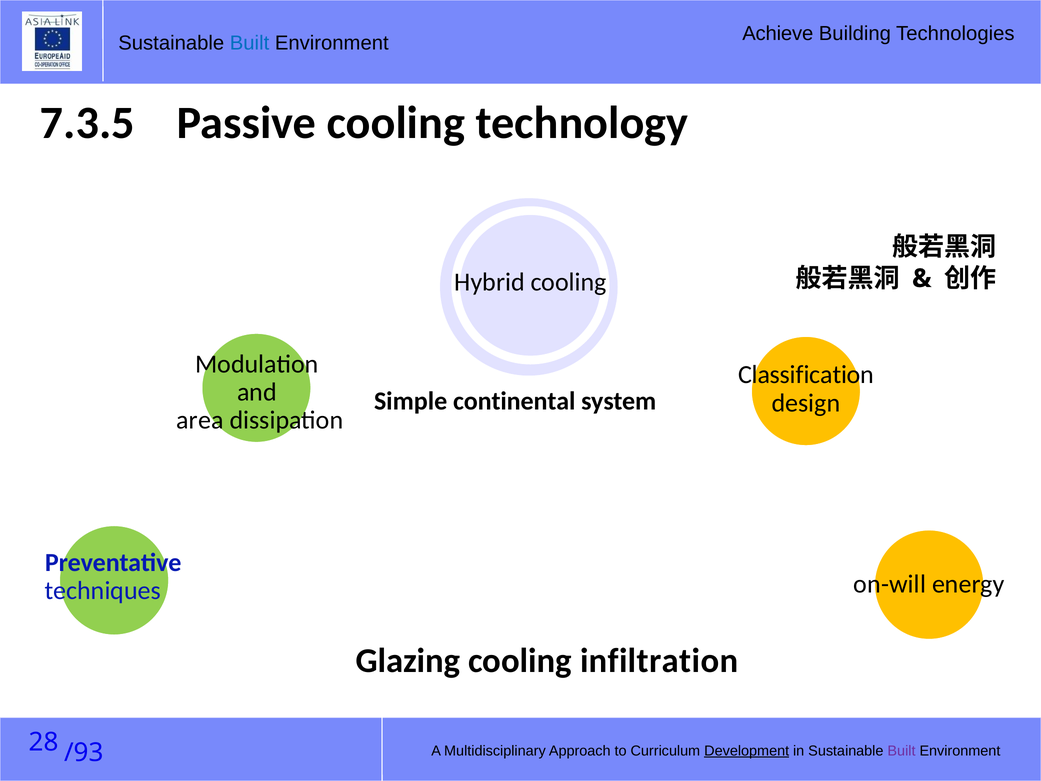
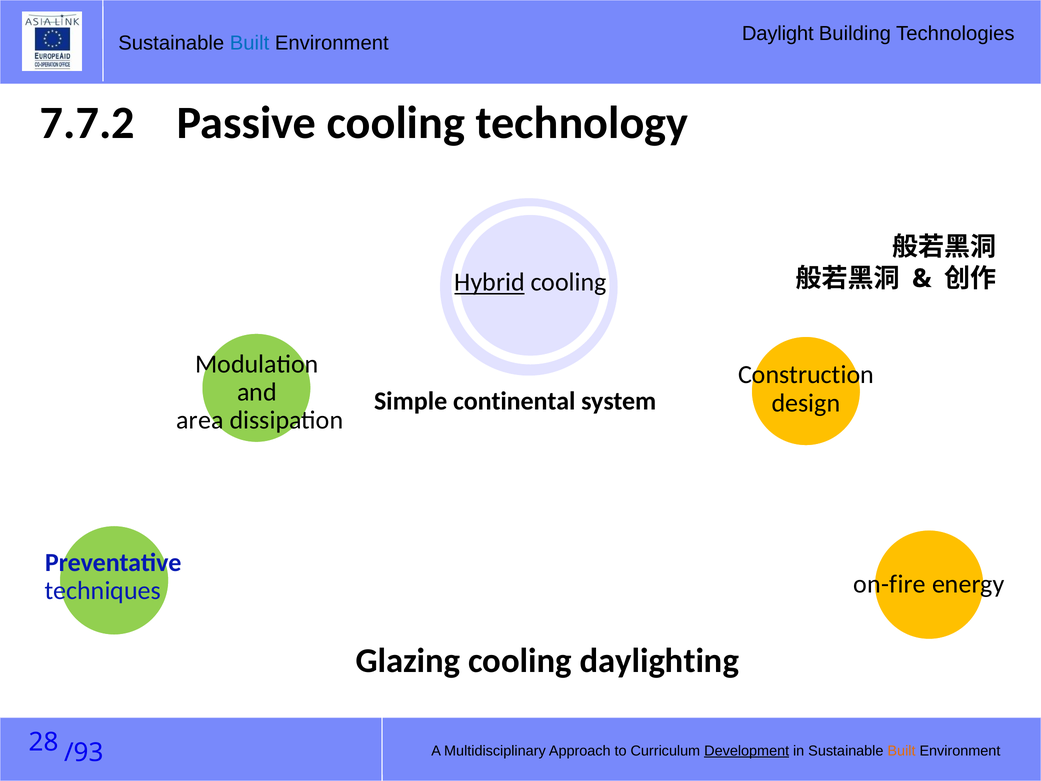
Achieve: Achieve -> Daylight
7.3.5: 7.3.5 -> 7.7.2
Hybrid underline: none -> present
Classification: Classification -> Construction
on-will: on-will -> on-fire
infiltration: infiltration -> daylighting
Built at (902, 751) colour: purple -> orange
